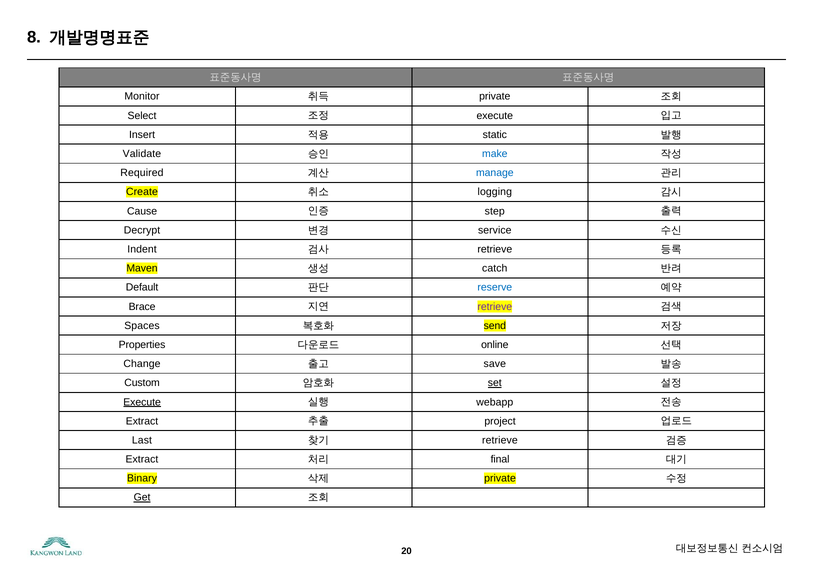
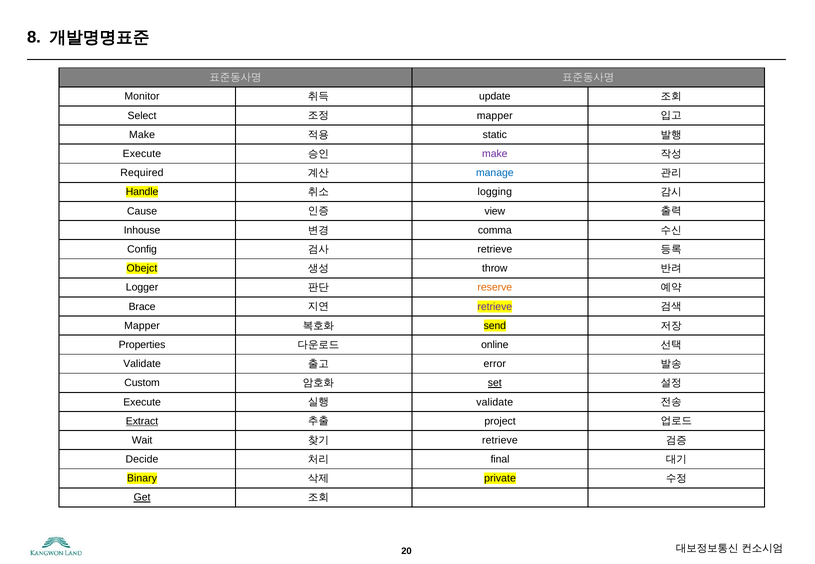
private at (495, 97): private -> update
execute at (495, 116): execute -> mapper
Insert at (142, 135): Insert -> Make
Validate at (142, 154): Validate -> Execute
make at (495, 154) colour: blue -> purple
Create: Create -> Handle
step: step -> view
Decrypt: Decrypt -> Inhouse
service: service -> comma
Indent: Indent -> Config
Maven: Maven -> Obejct
catch: catch -> throw
Default: Default -> Logger
reserve colour: blue -> orange
Spaces at (142, 326): Spaces -> Mapper
Change at (142, 364): Change -> Validate
save: save -> error
Execute at (142, 402) underline: present -> none
webapp at (495, 402): webapp -> validate
Extract at (142, 421) underline: none -> present
Last: Last -> Wait
Extract at (142, 460): Extract -> Decide
